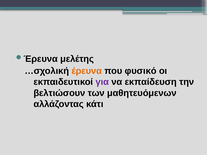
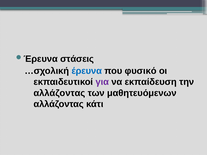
μελέτης: μελέτης -> στάσεις
έρευνα colour: orange -> blue
βελτιώσουν at (59, 93): βελτιώσουν -> αλλάζοντας
